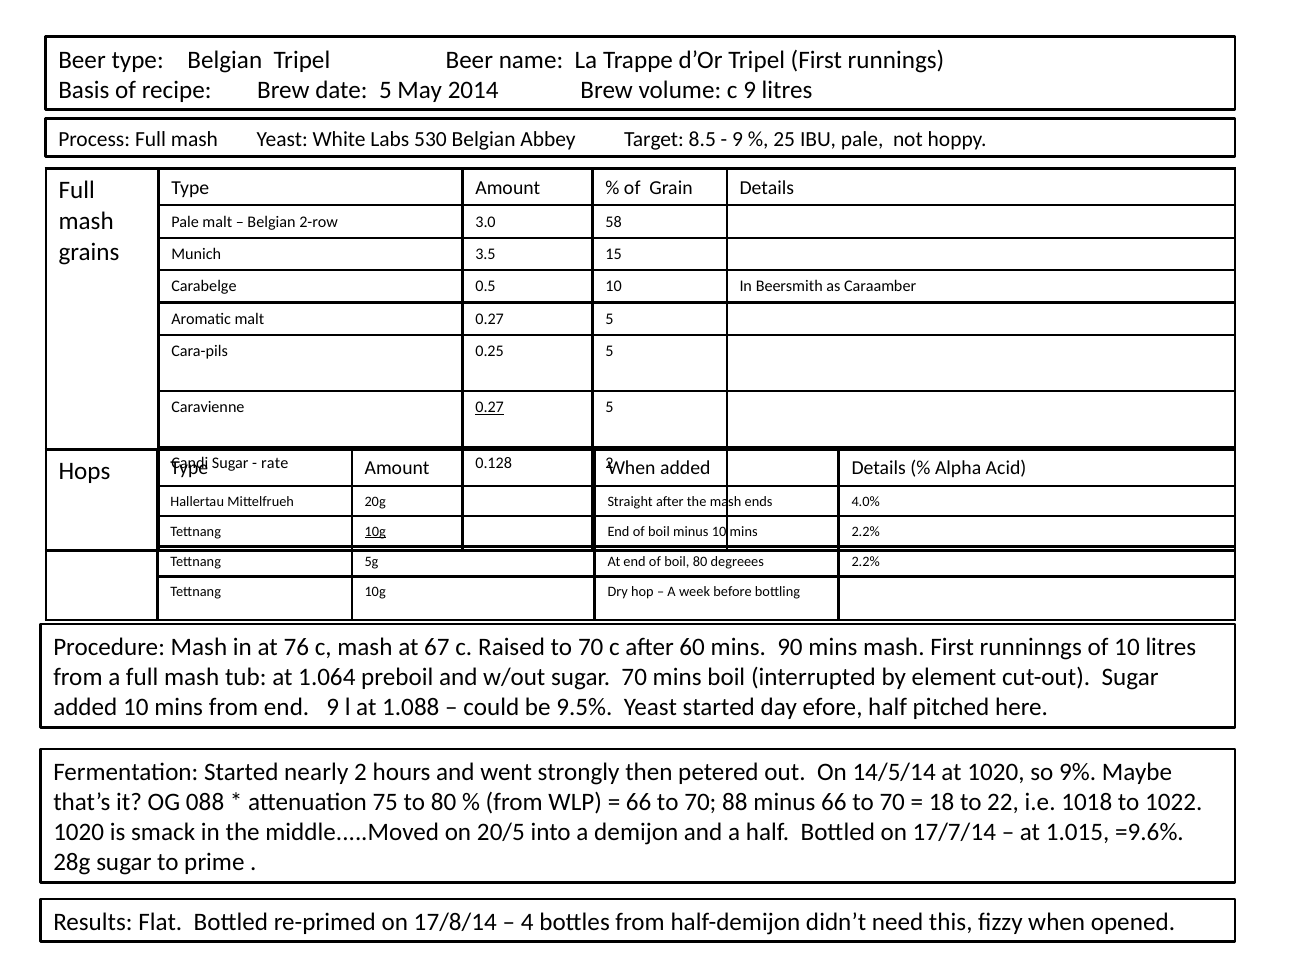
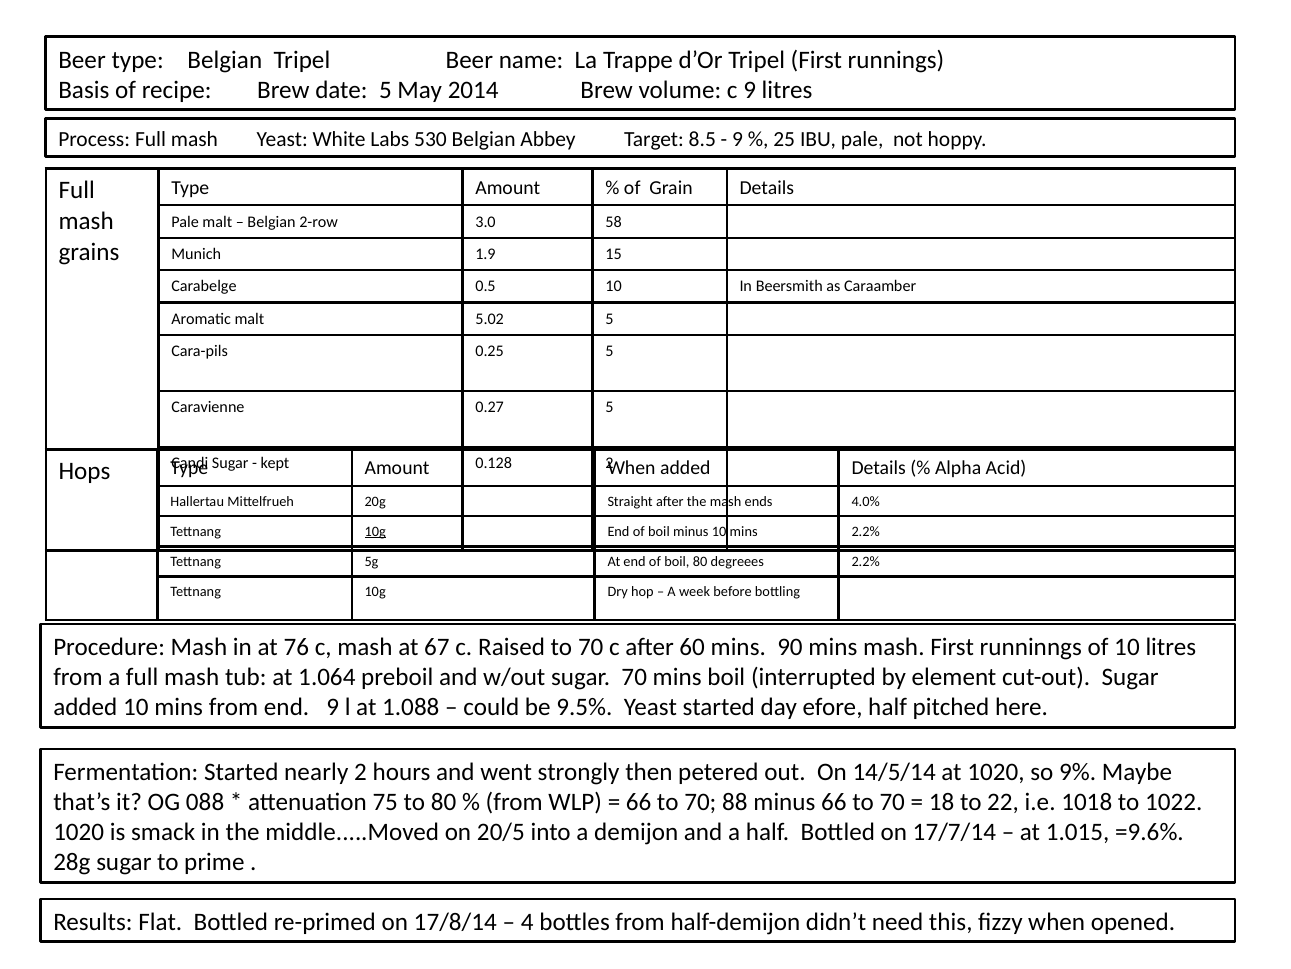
3.5: 3.5 -> 1.9
malt 0.27: 0.27 -> 5.02
0.27 at (490, 407) underline: present -> none
rate: rate -> kept
